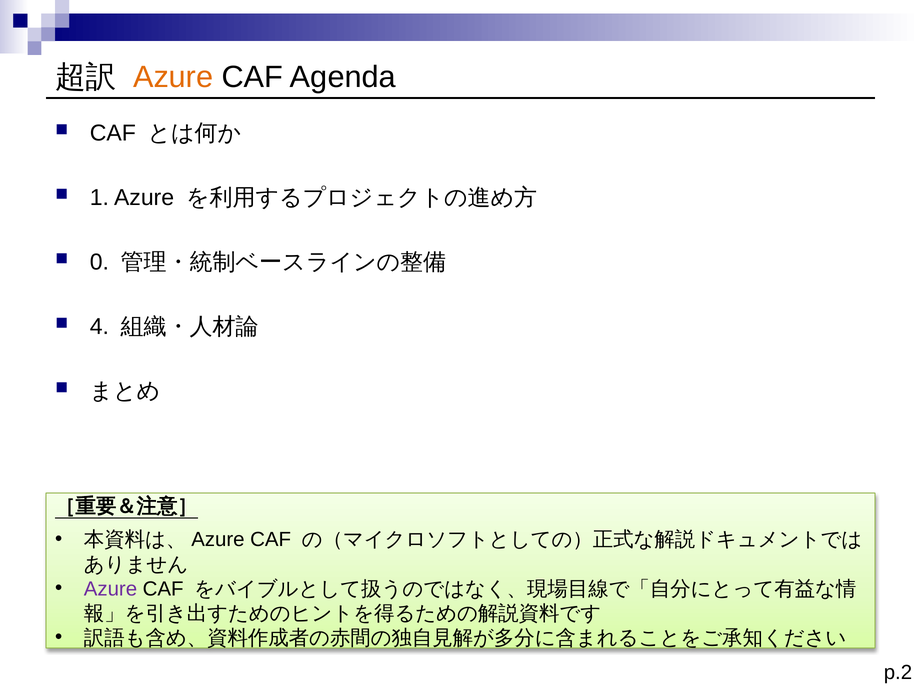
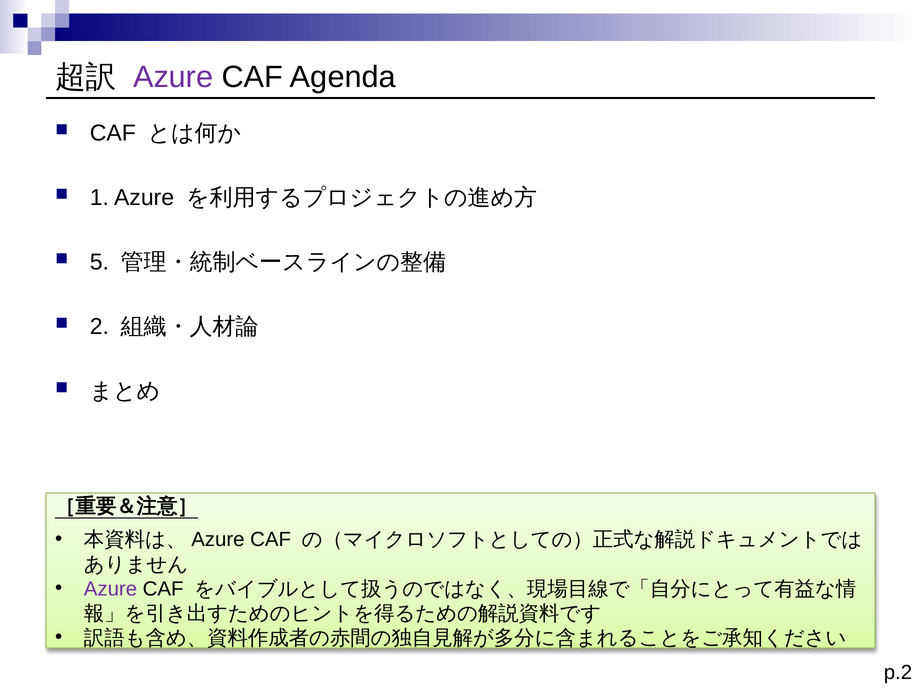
Azure at (173, 77) colour: orange -> purple
0: 0 -> 5
4: 4 -> 2
